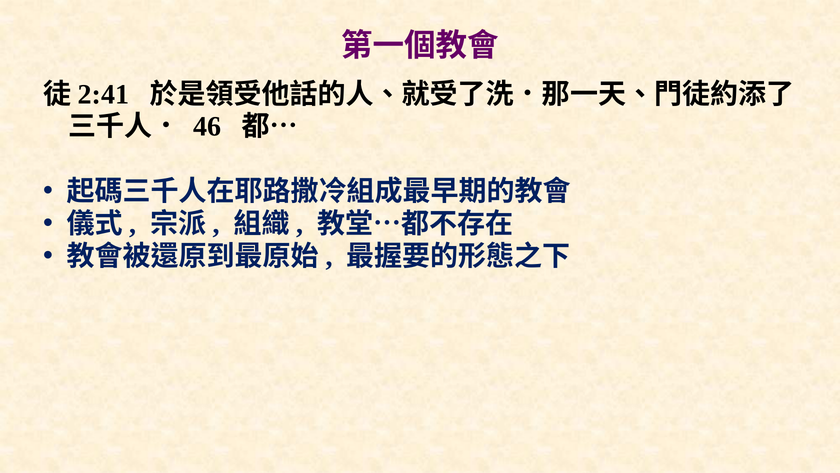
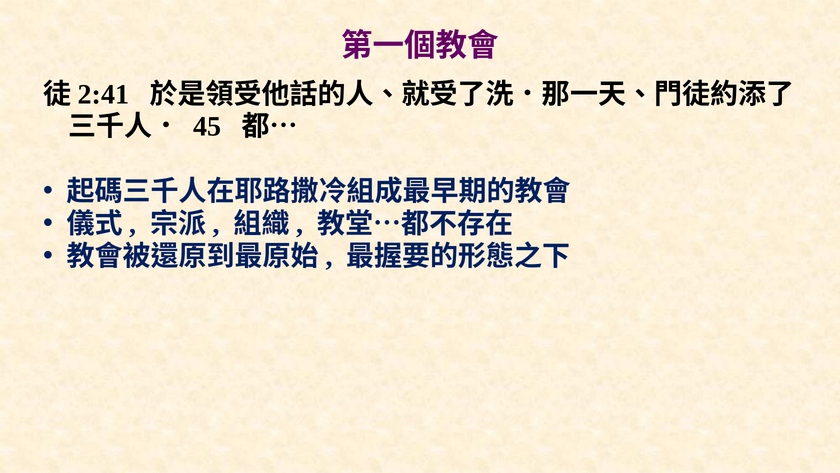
46: 46 -> 45
